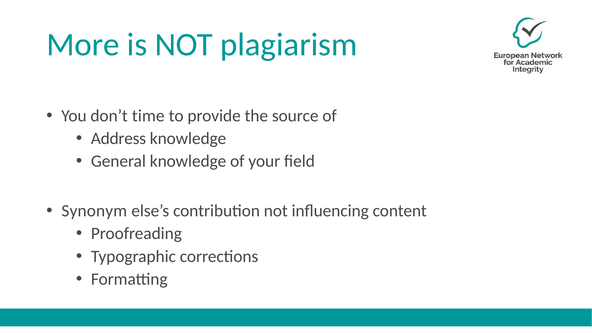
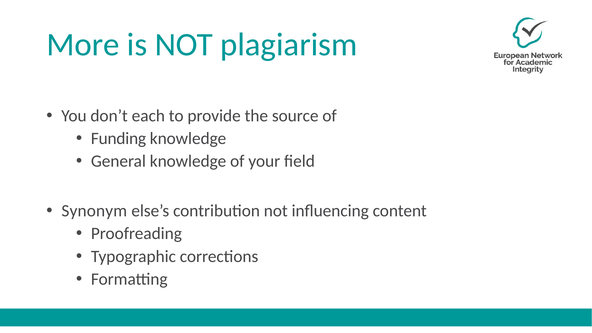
time: time -> each
Address: Address -> Funding
